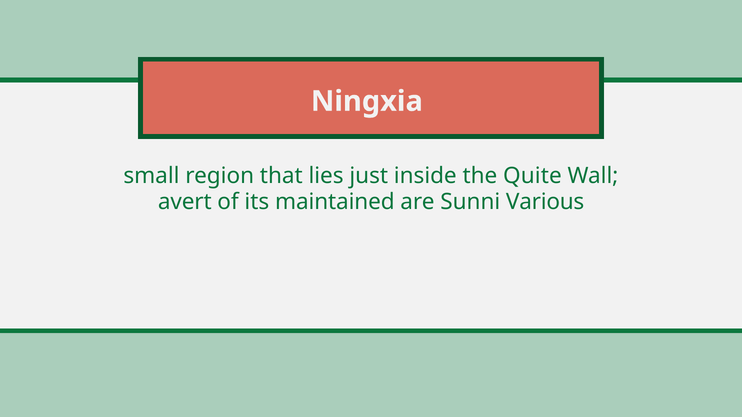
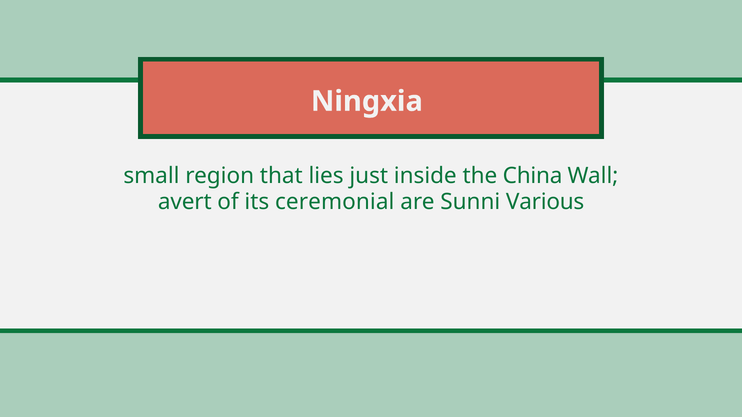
Quite: Quite -> China
maintained: maintained -> ceremonial
